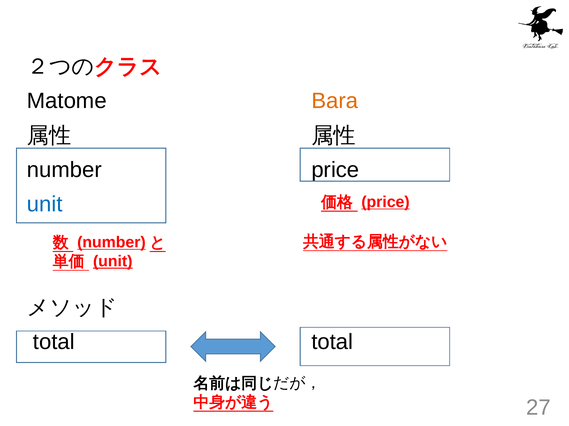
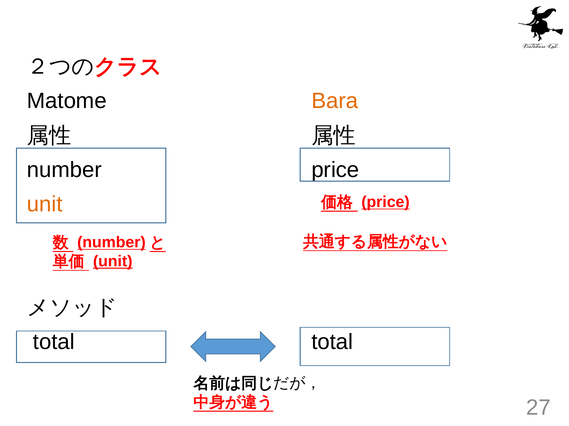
unit at (45, 205) colour: blue -> orange
